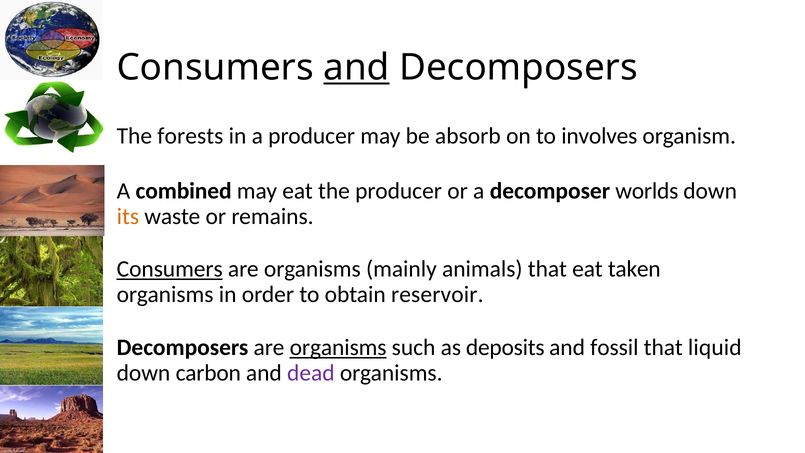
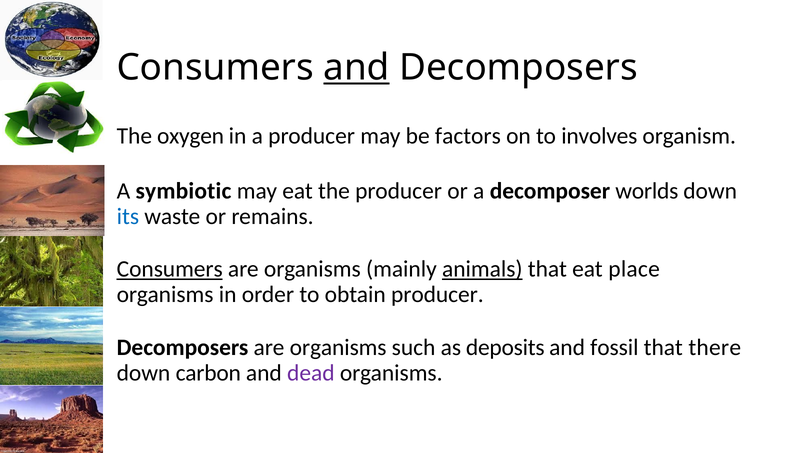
forests: forests -> oxygen
absorb: absorb -> factors
combined: combined -> symbiotic
its colour: orange -> blue
animals underline: none -> present
taken: taken -> place
obtain reservoir: reservoir -> producer
organisms at (338, 347) underline: present -> none
liquid: liquid -> there
